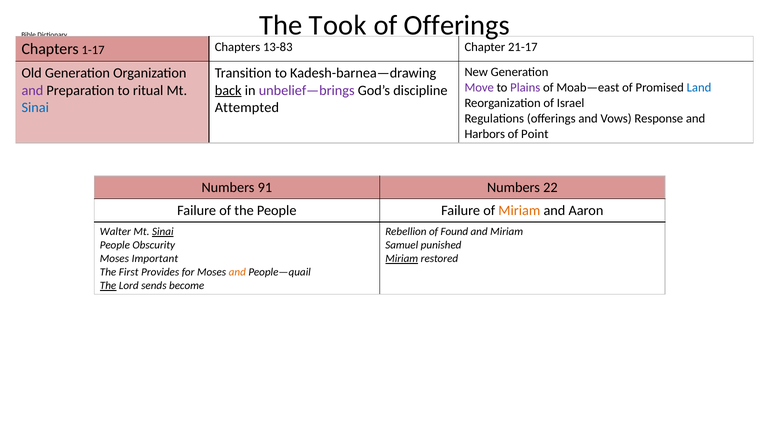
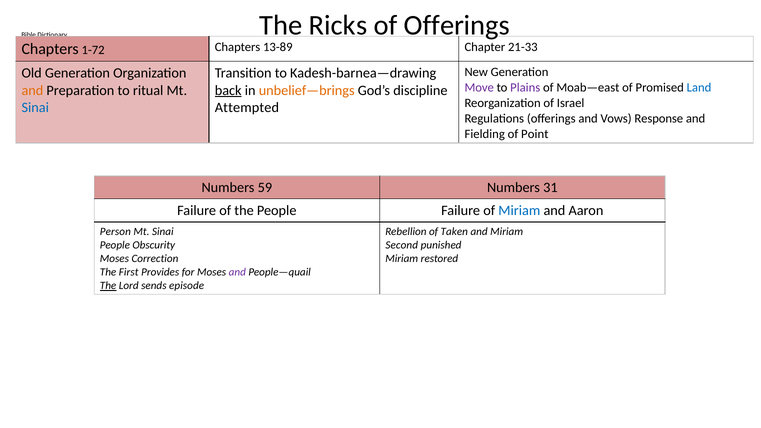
Took: Took -> Ricks
1-17: 1-17 -> 1-72
13-83: 13-83 -> 13-89
21-17: 21-17 -> 21-33
and at (32, 90) colour: purple -> orange
unbelief—brings colour: purple -> orange
Harbors: Harbors -> Fielding
91: 91 -> 59
22: 22 -> 31
Miriam at (519, 211) colour: orange -> blue
Walter: Walter -> Person
Sinai at (163, 232) underline: present -> none
Found: Found -> Taken
Samuel: Samuel -> Second
Important: Important -> Correction
Miriam at (402, 259) underline: present -> none
and at (237, 272) colour: orange -> purple
become: become -> episode
